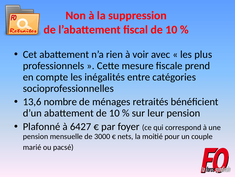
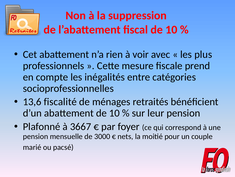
nombre: nombre -> fiscalité
6427: 6427 -> 3667
